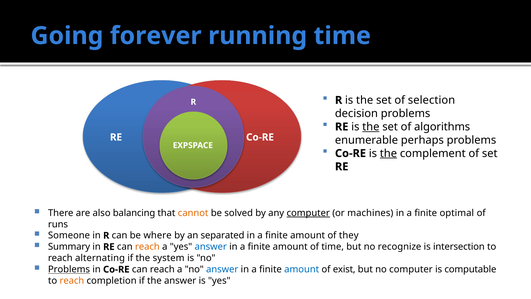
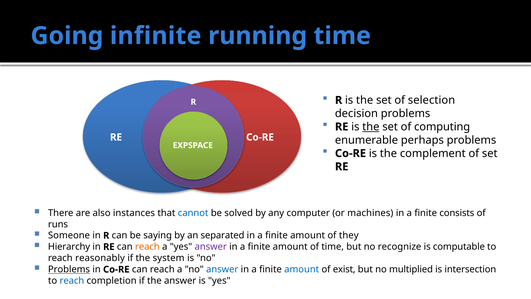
forever: forever -> infinite
algorithms: algorithms -> computing
the at (388, 153) underline: present -> none
balancing: balancing -> instances
cannot colour: orange -> blue
computer at (308, 213) underline: present -> none
optimal: optimal -> consists
where: where -> saying
Summary: Summary -> Hierarchy
answer at (211, 247) colour: blue -> purple
intersection: intersection -> computable
alternating: alternating -> reasonably
no computer: computer -> multiplied
computable: computable -> intersection
reach at (72, 280) colour: orange -> blue
